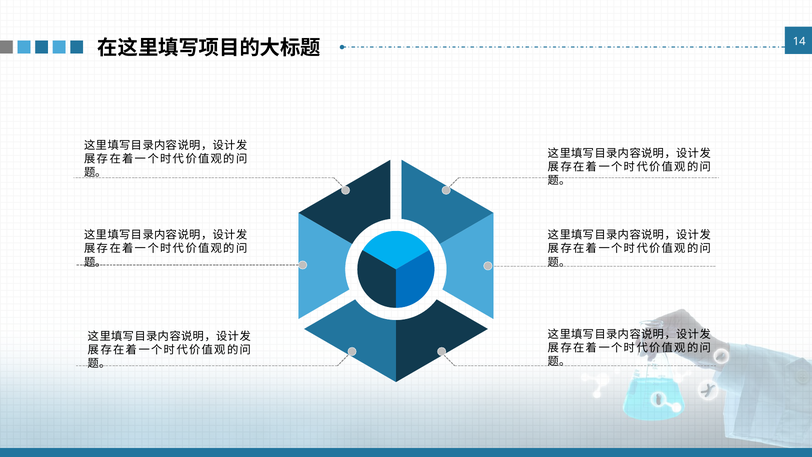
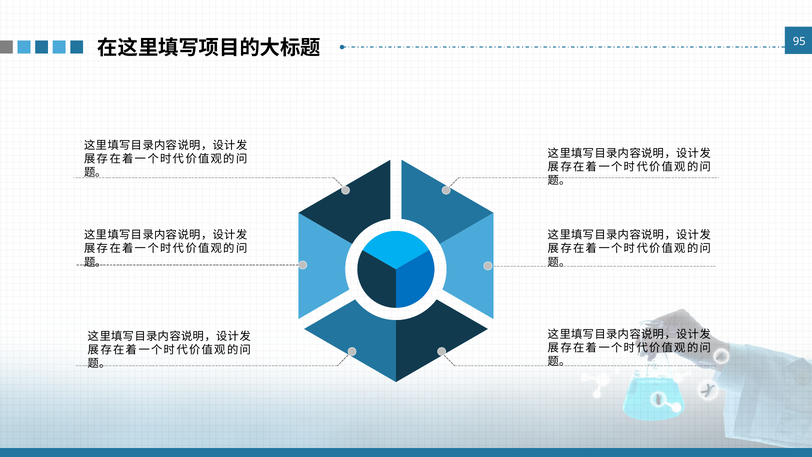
14: 14 -> 95
